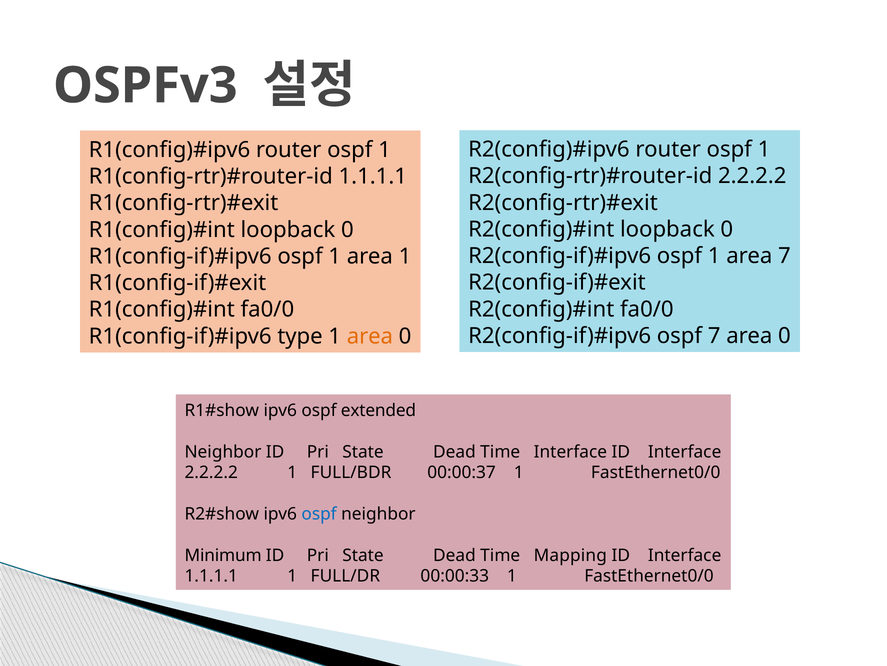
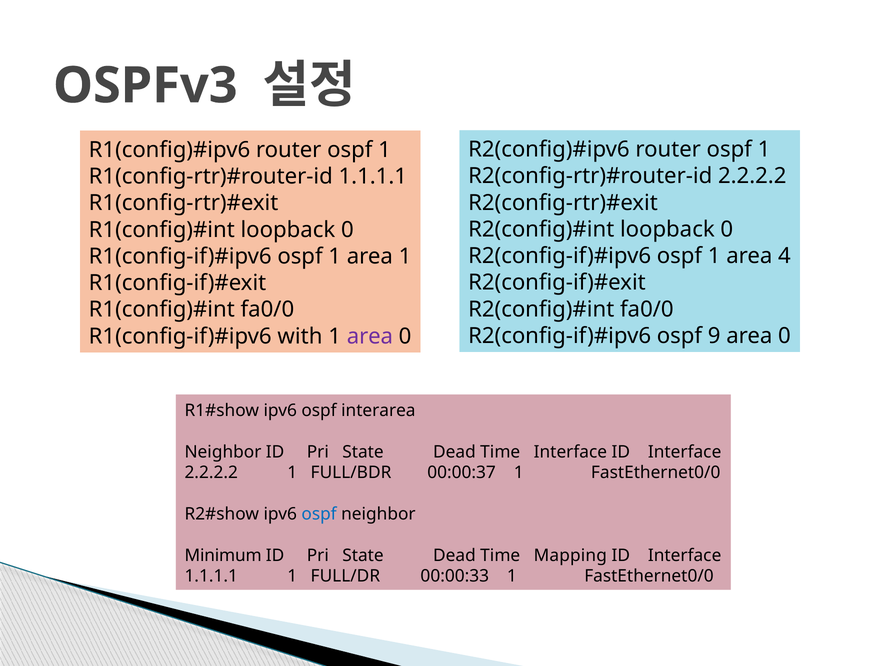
area 7: 7 -> 4
ospf 7: 7 -> 9
type: type -> with
area at (370, 336) colour: orange -> purple
extended: extended -> interarea
